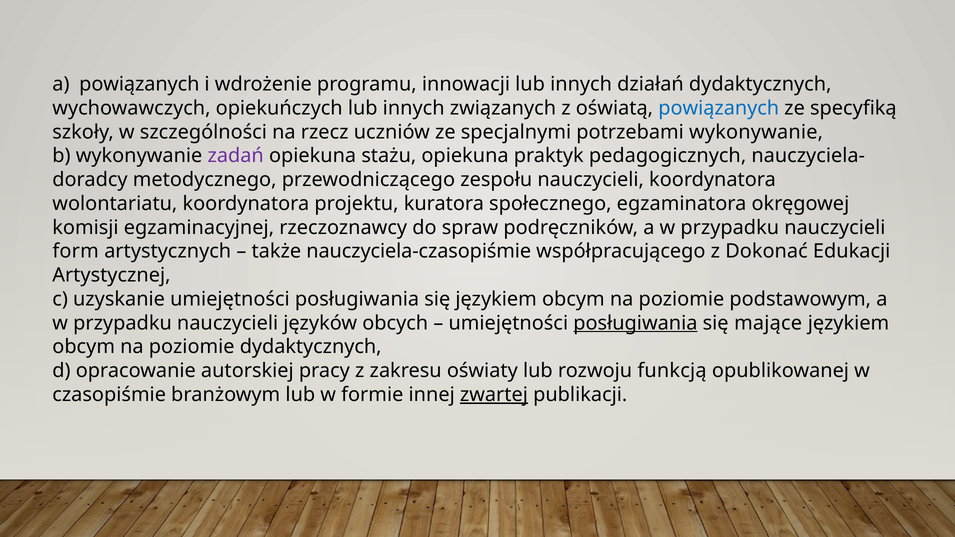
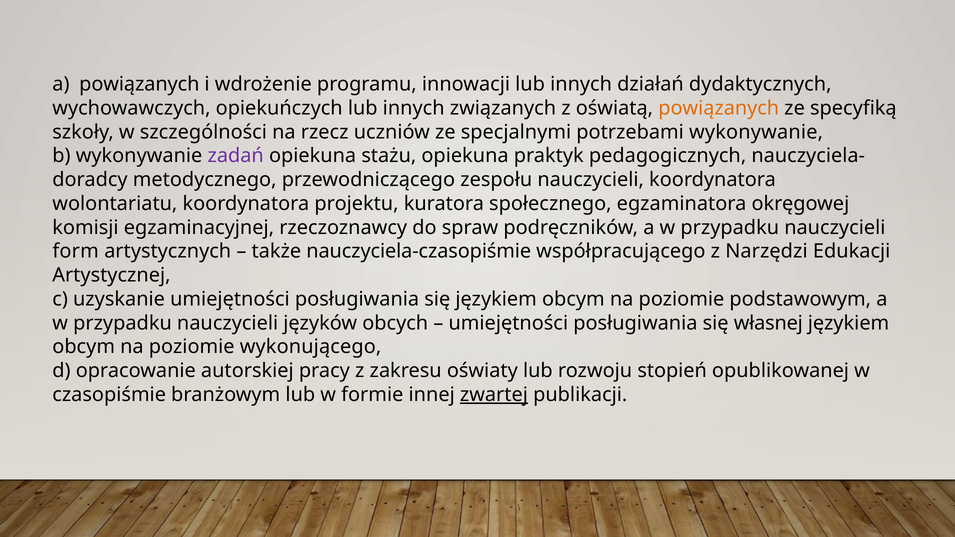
powiązanych at (719, 108) colour: blue -> orange
Dokonać: Dokonać -> Narzędzi
posługiwania at (635, 323) underline: present -> none
mające: mające -> własnej
poziomie dydaktycznych: dydaktycznych -> wykonującego
funkcją: funkcją -> stopień
